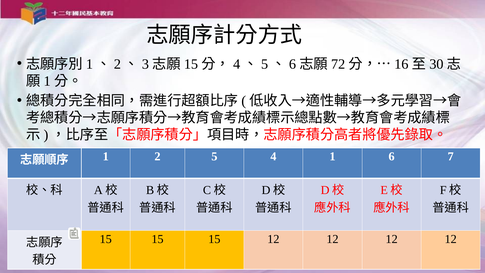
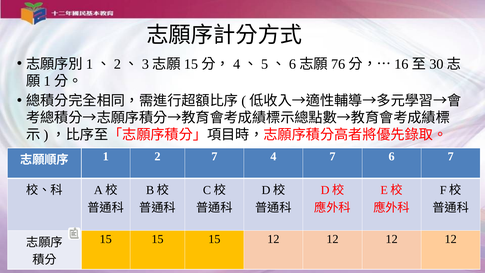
72: 72 -> 76
2 5: 5 -> 7
4 1: 1 -> 7
